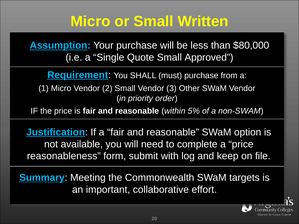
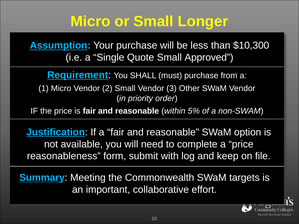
Written: Written -> Longer
$80,000: $80,000 -> $10,300
